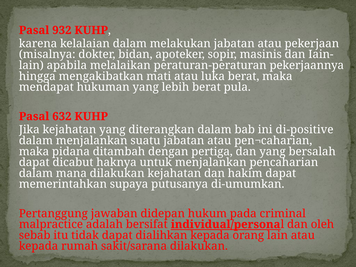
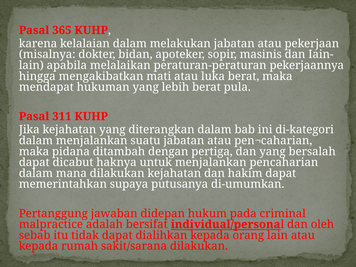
932: 932 -> 365
632: 632 -> 311
di-positive: di-positive -> di-kategori
